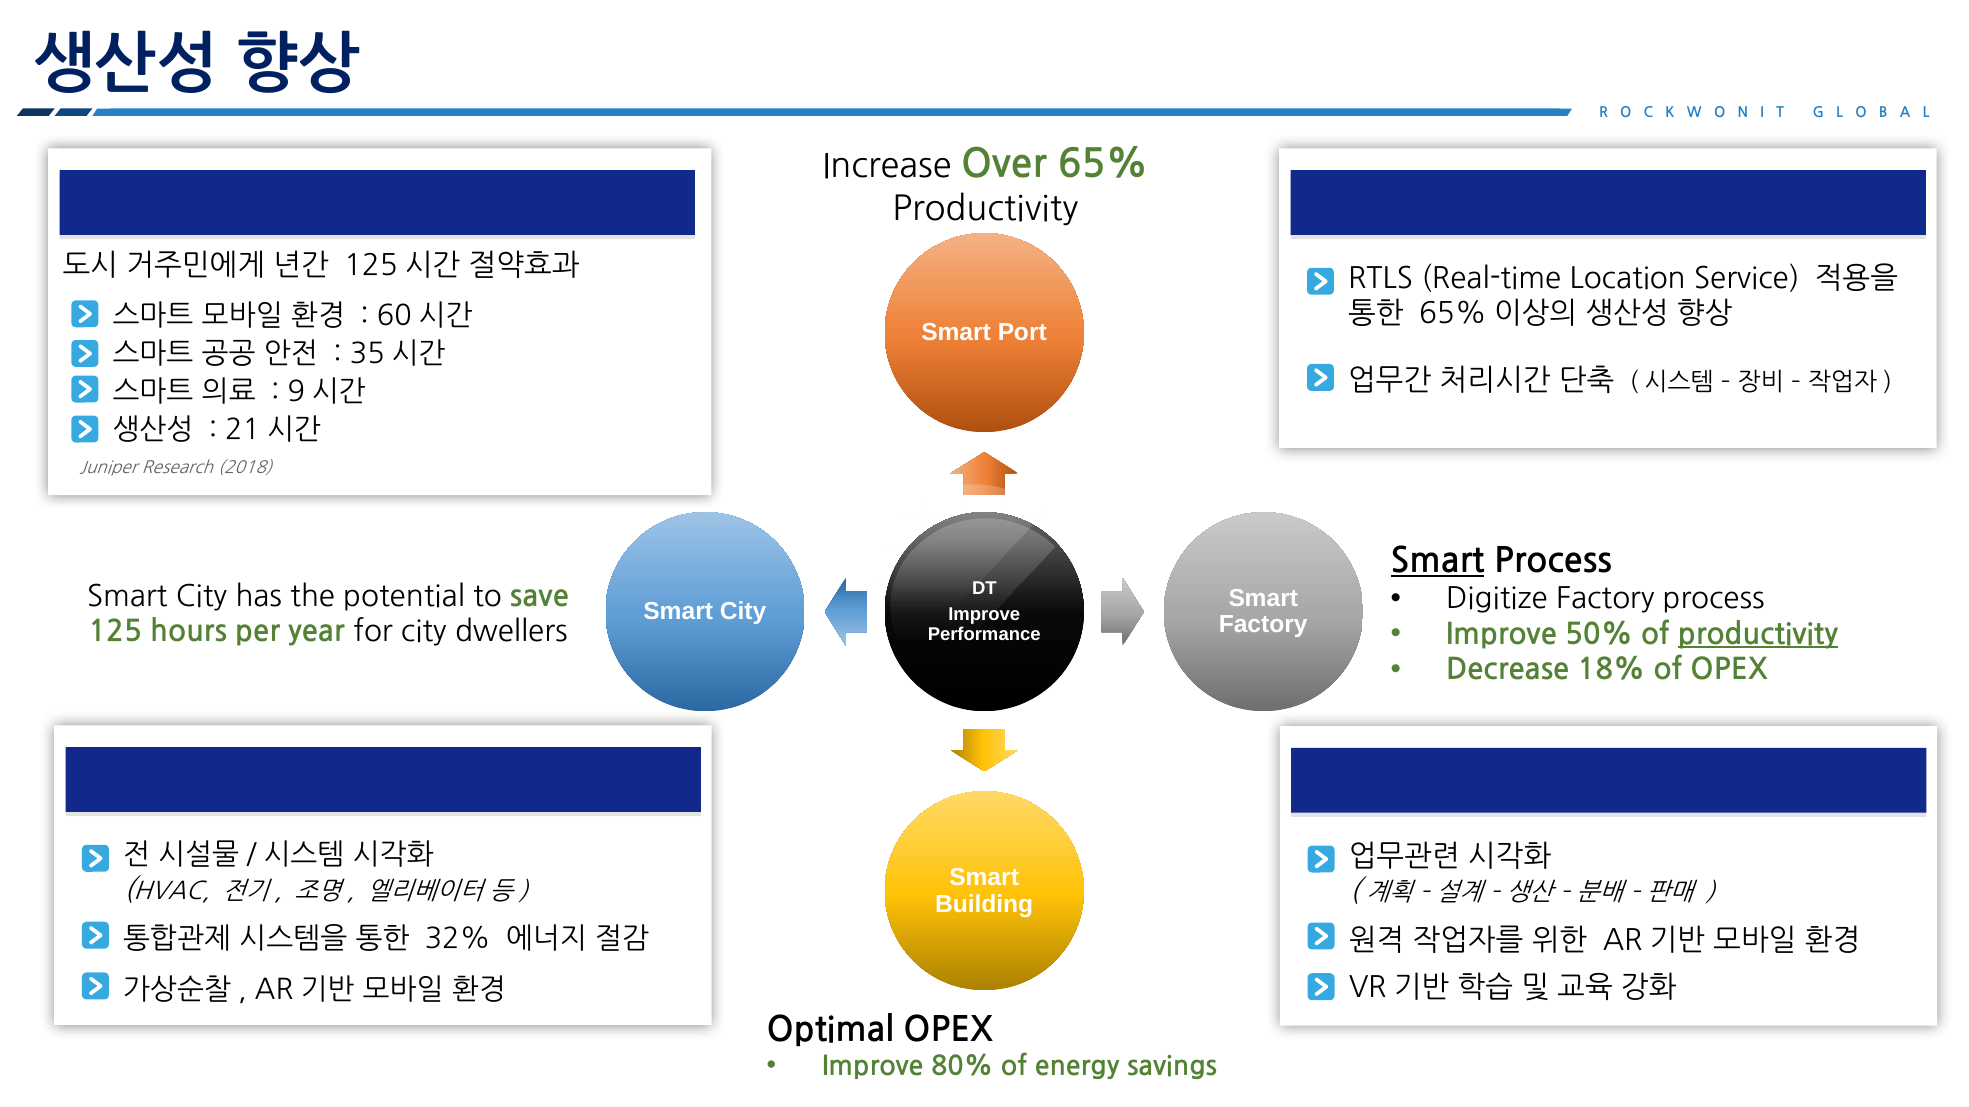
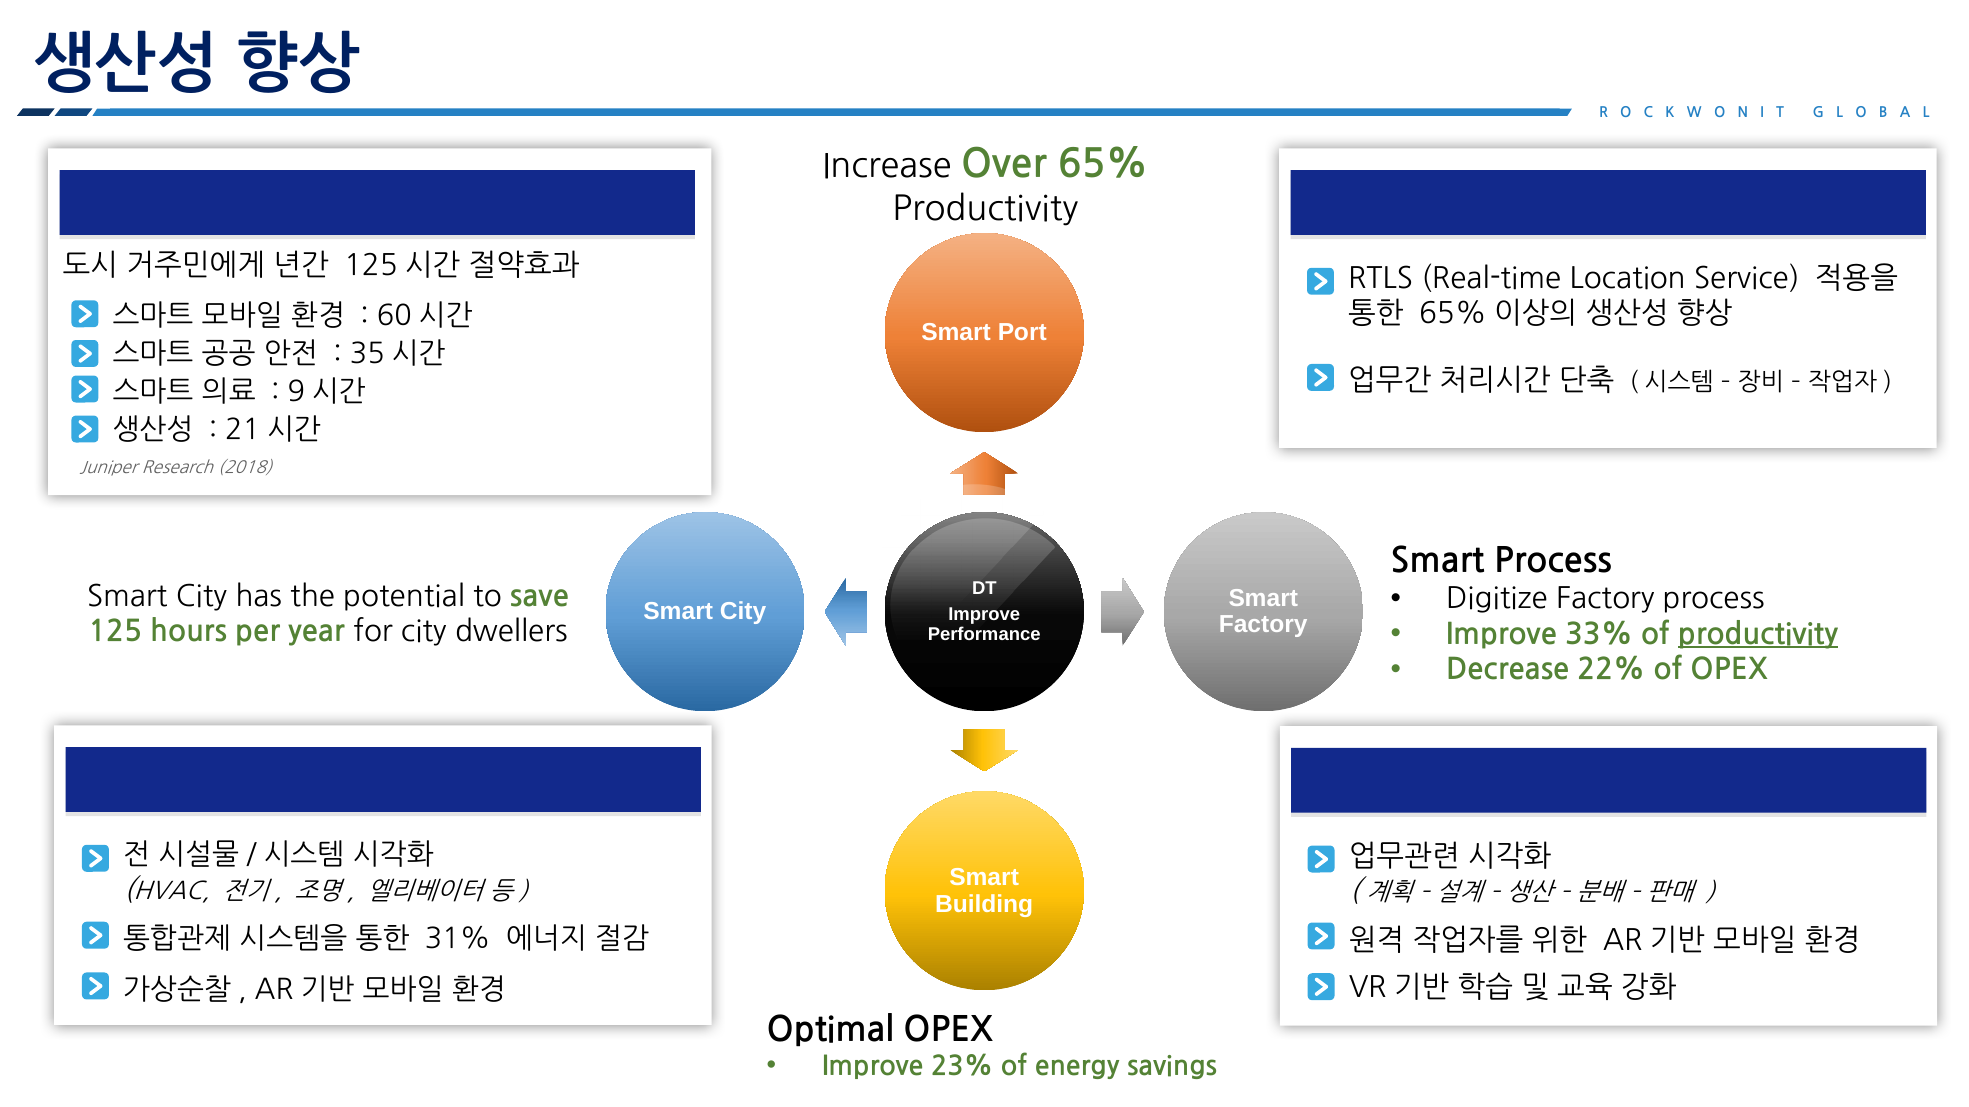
Smart at (1438, 561) underline: present -> none
50%: 50% -> 33%
18%: 18% -> 22%
32%: 32% -> 31%
80%: 80% -> 23%
